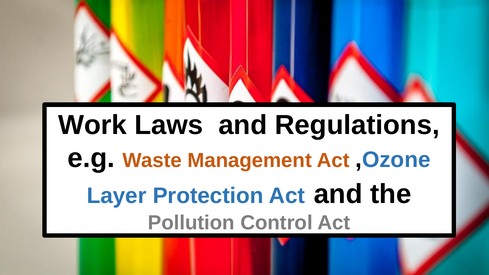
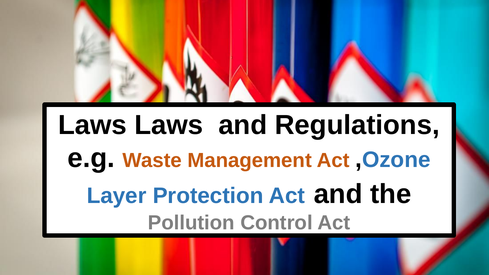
Work at (92, 125): Work -> Laws
